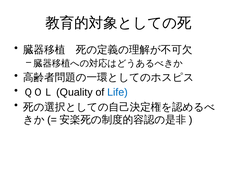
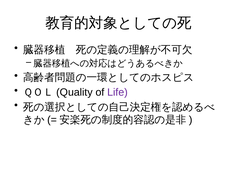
Life colour: blue -> purple
